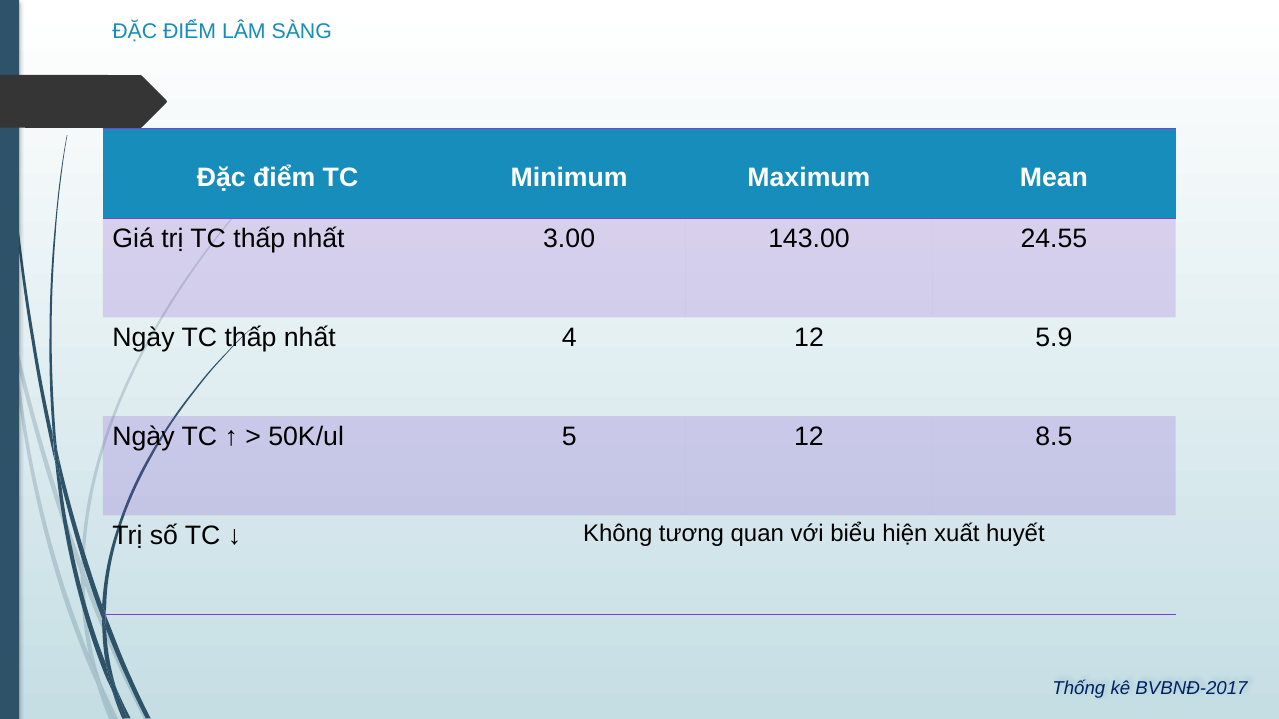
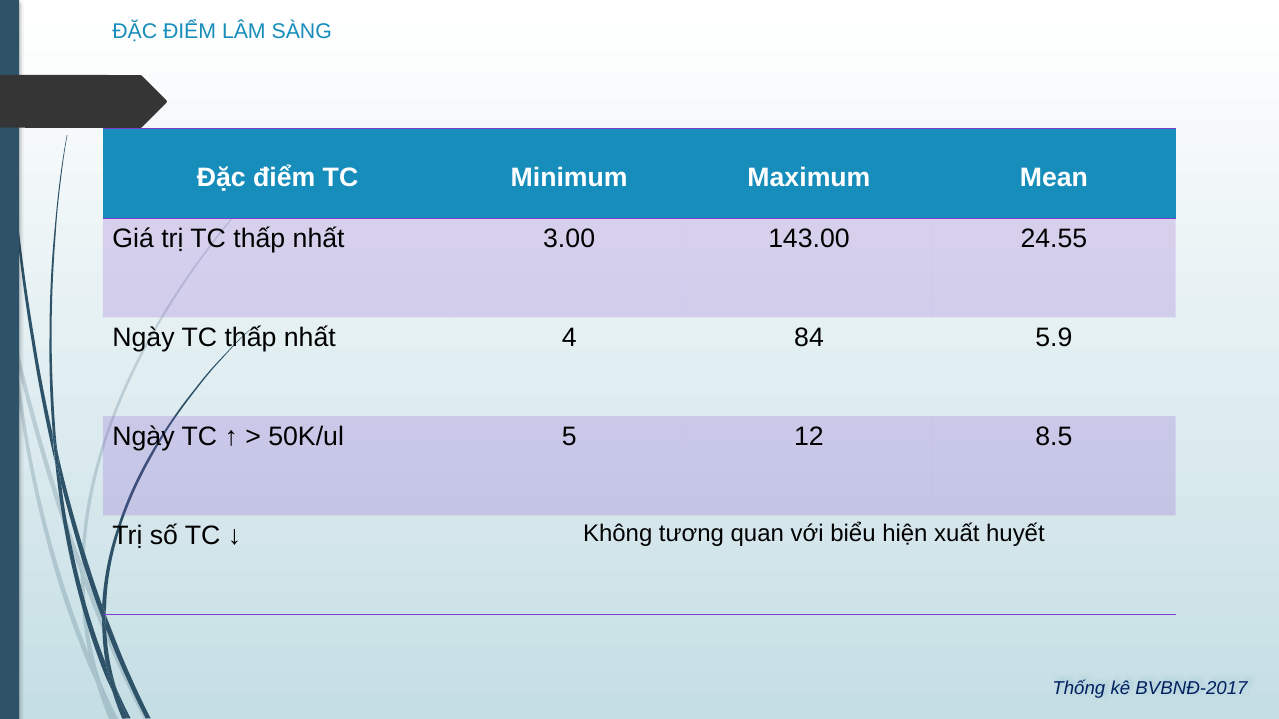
4 12: 12 -> 84
